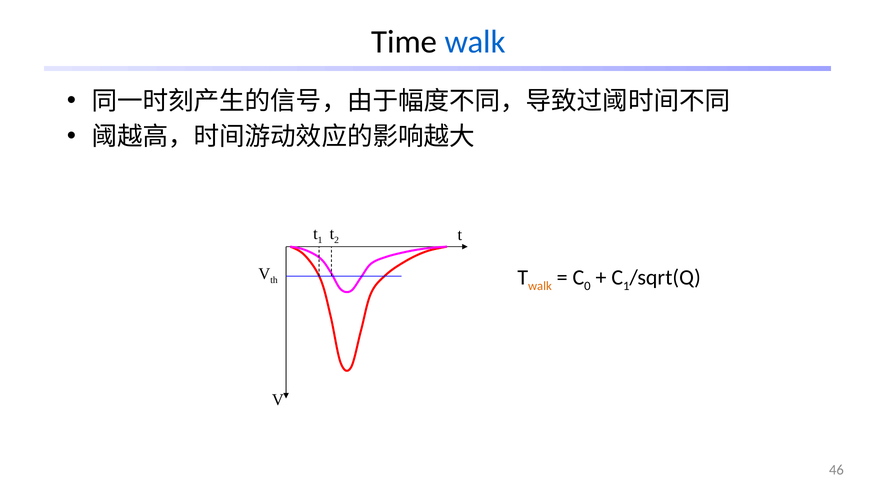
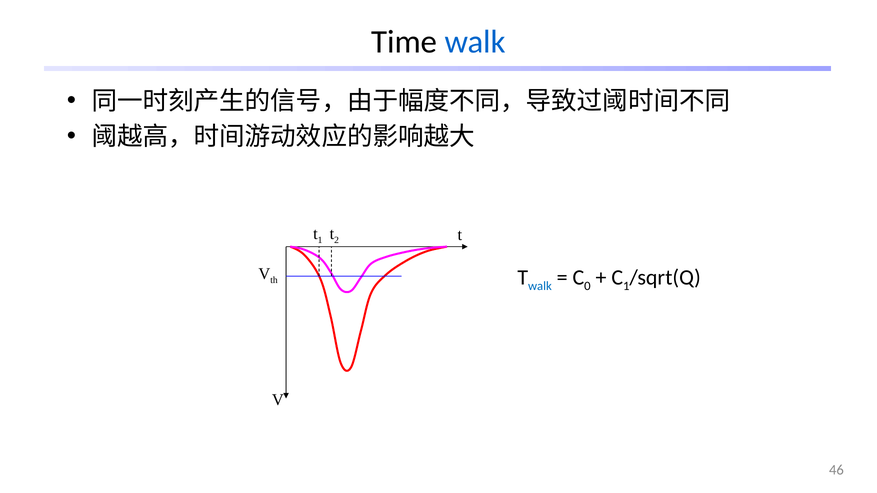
walk at (540, 286) colour: orange -> blue
